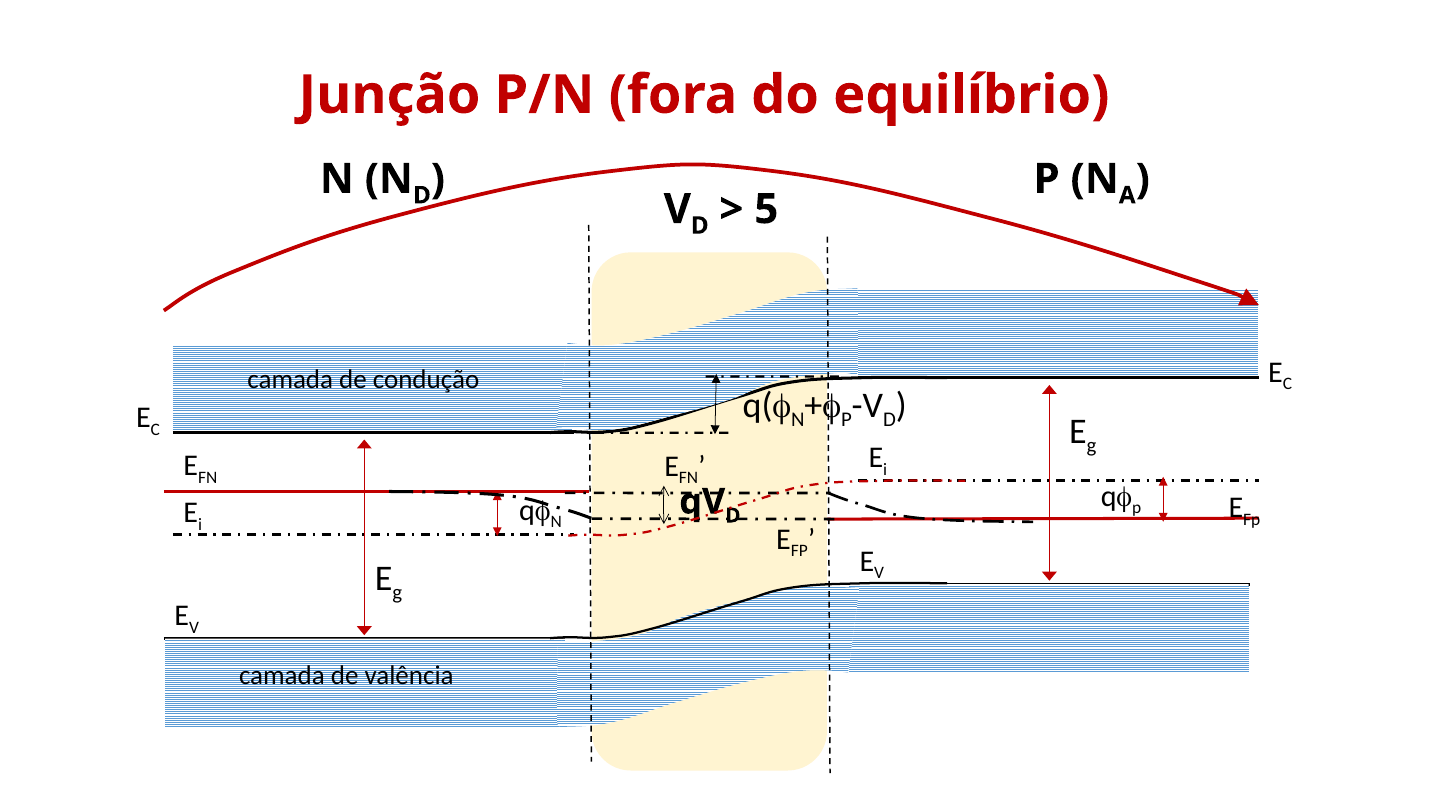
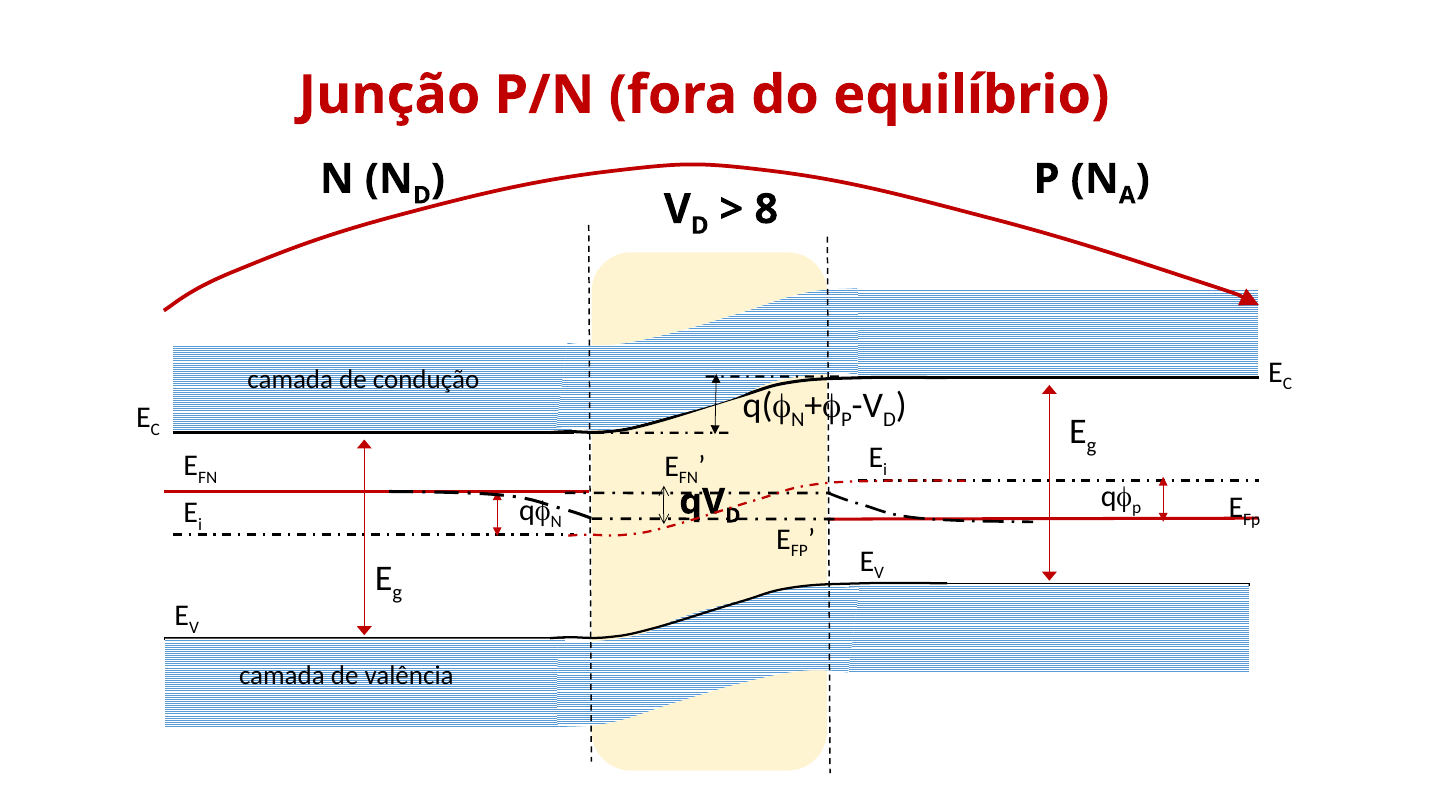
5: 5 -> 8
